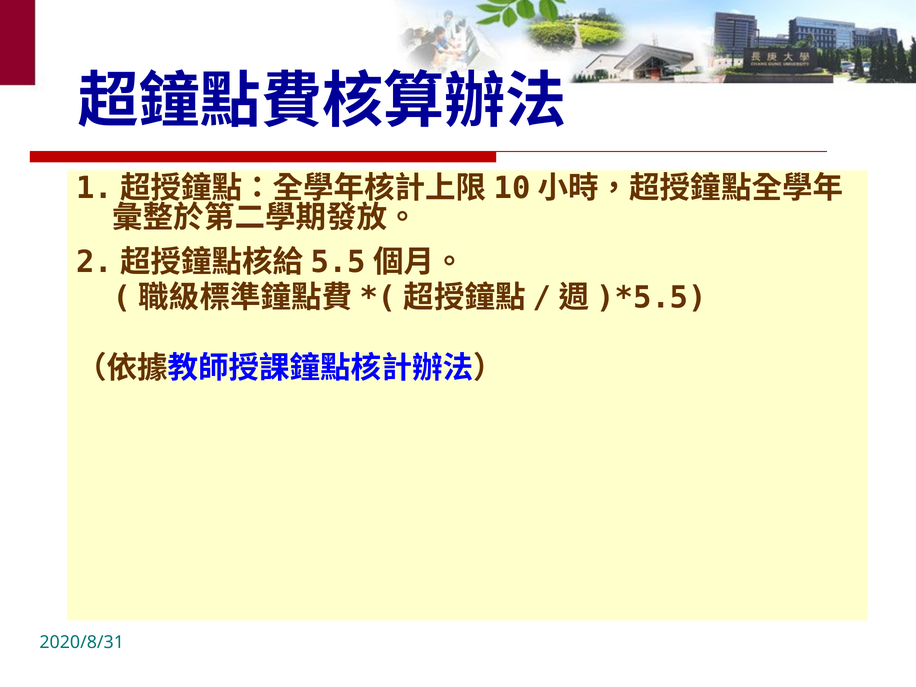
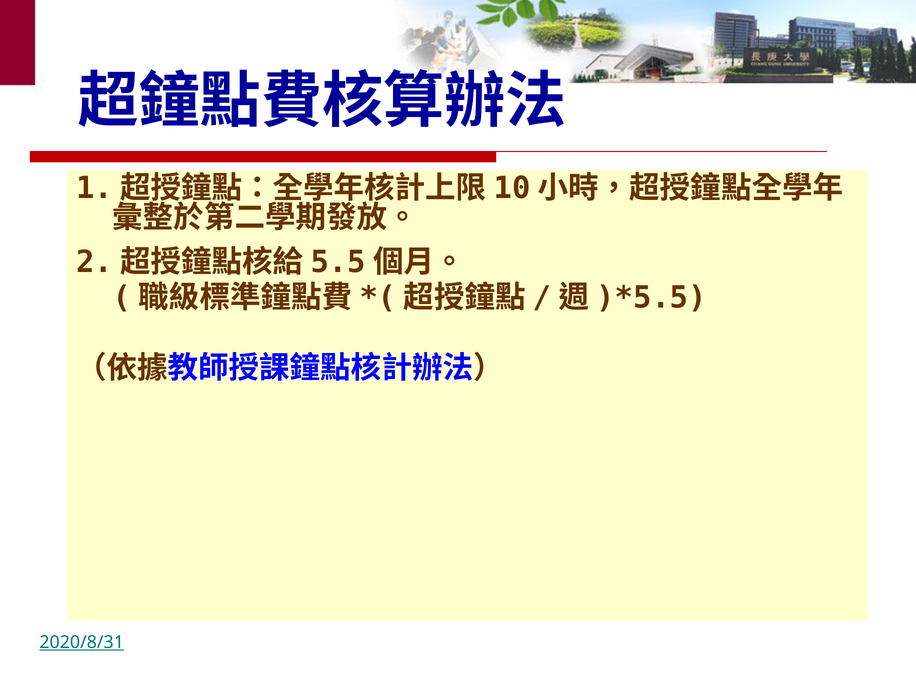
2020/8/31 underline: none -> present
